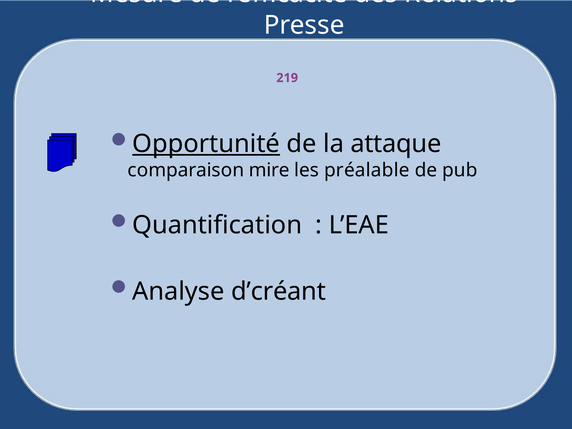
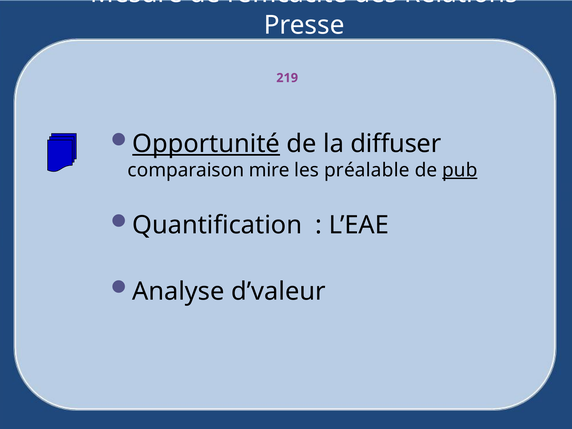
attaque: attaque -> diffuser
pub underline: none -> present
d’créant: d’créant -> d’valeur
